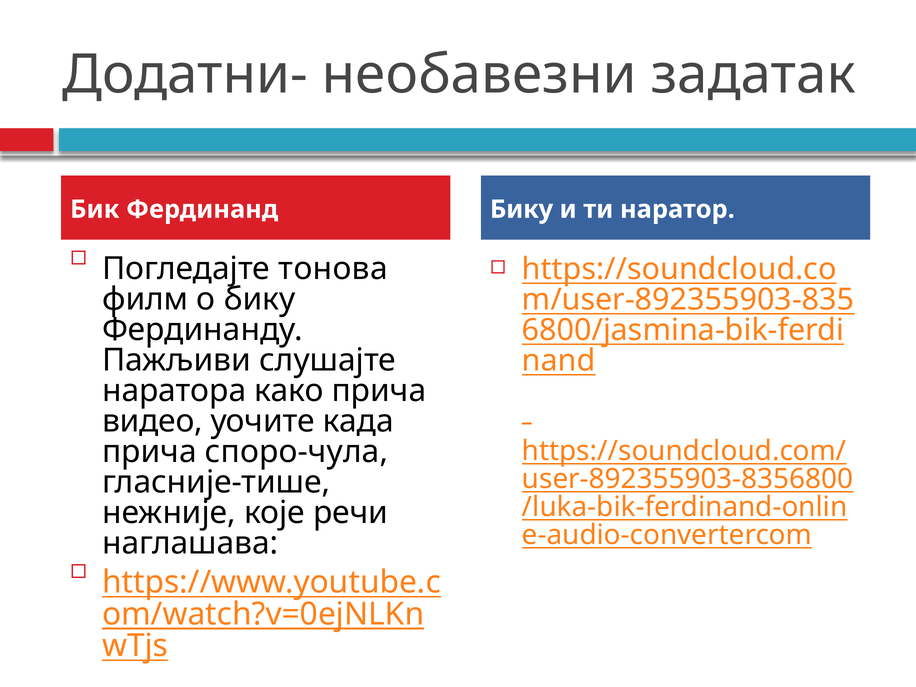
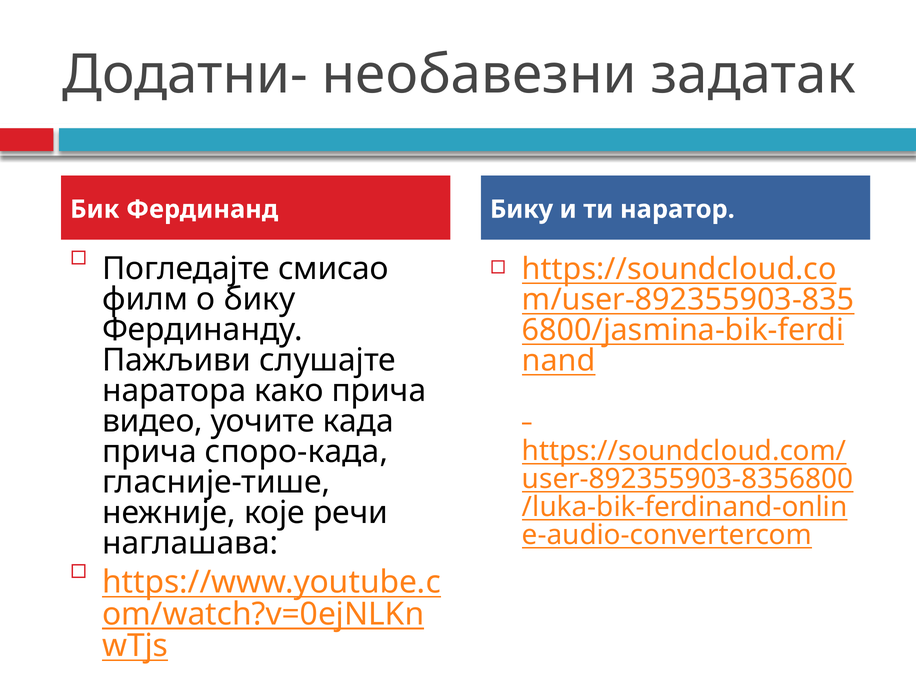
тонова: тонова -> смисао
споро-чула: споро-чула -> споро-када
